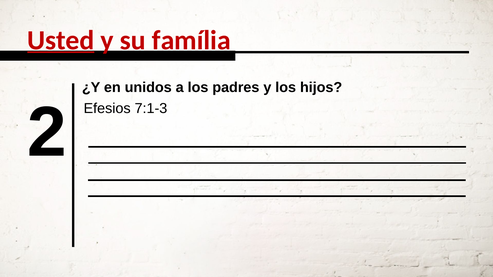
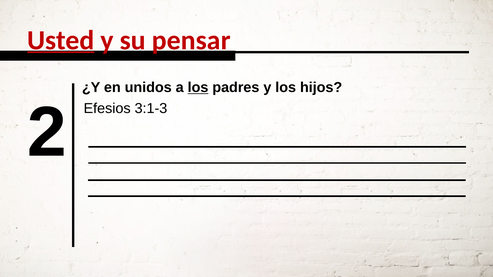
família: família -> pensar
los at (198, 88) underline: none -> present
7:1-3: 7:1-3 -> 3:1-3
